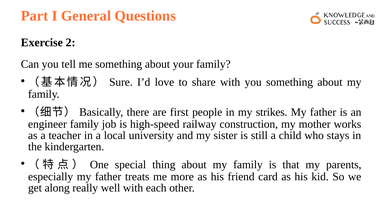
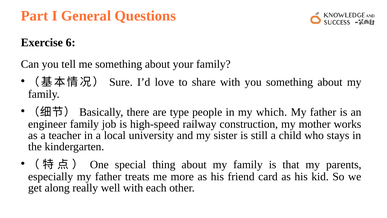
2: 2 -> 6
first: first -> type
strikes: strikes -> which
